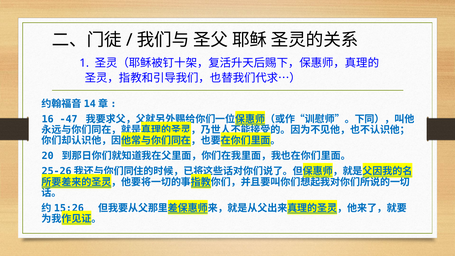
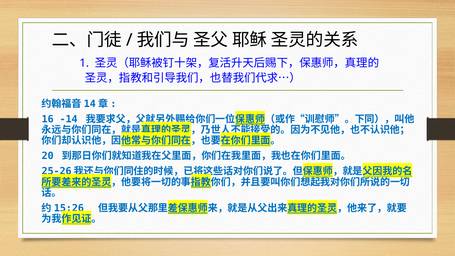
-47: -47 -> -14
